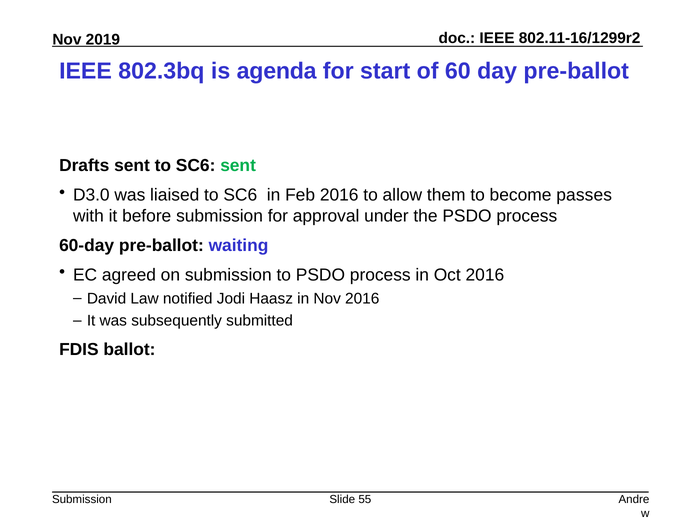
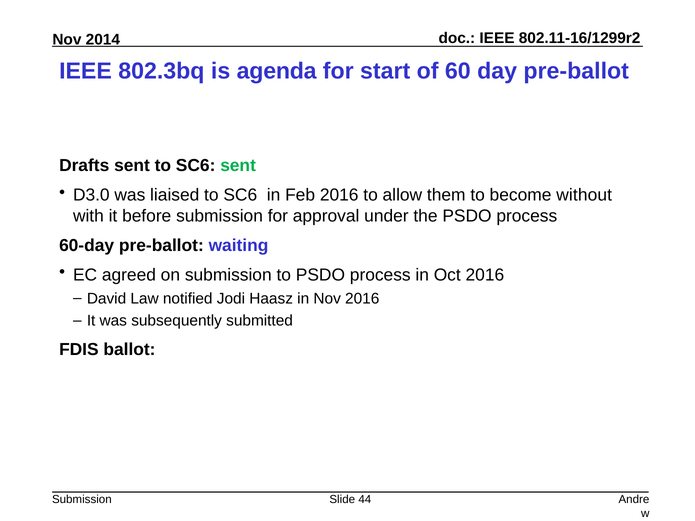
2019: 2019 -> 2014
passes: passes -> without
55: 55 -> 44
